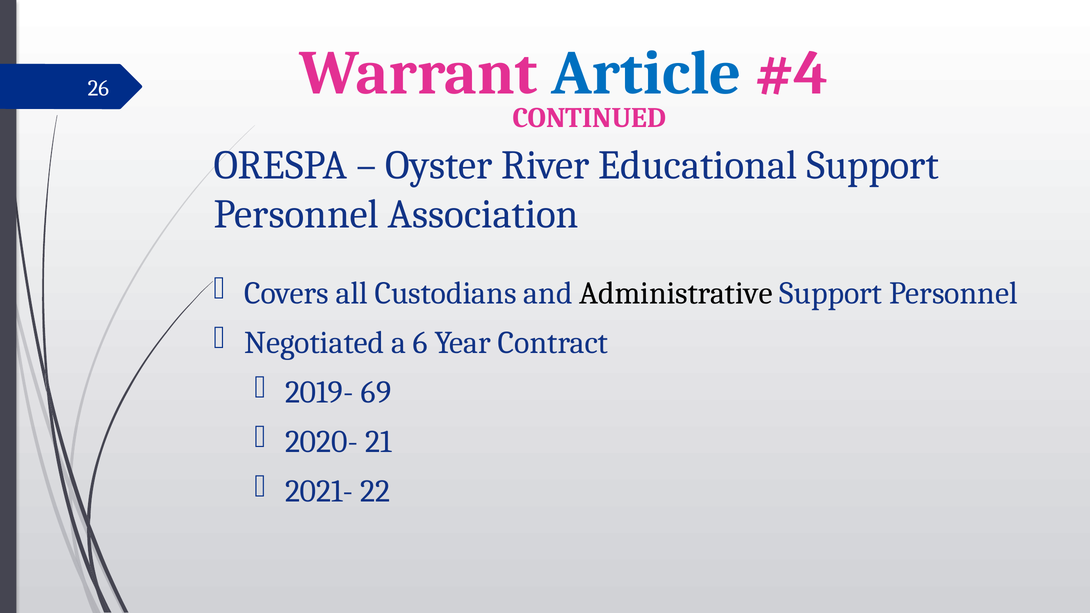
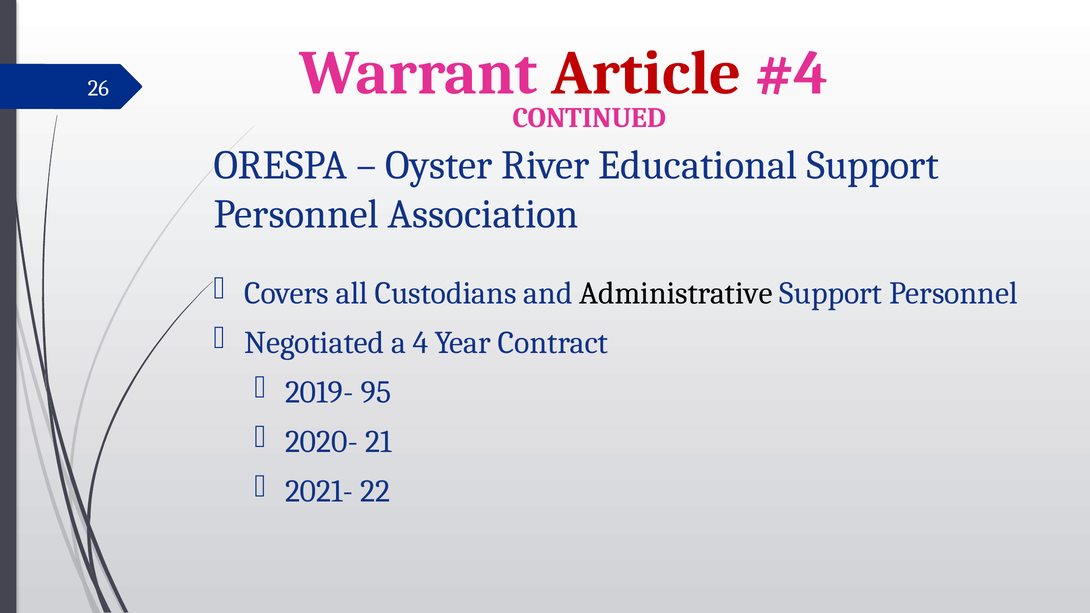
Article colour: blue -> red
6: 6 -> 4
69: 69 -> 95
